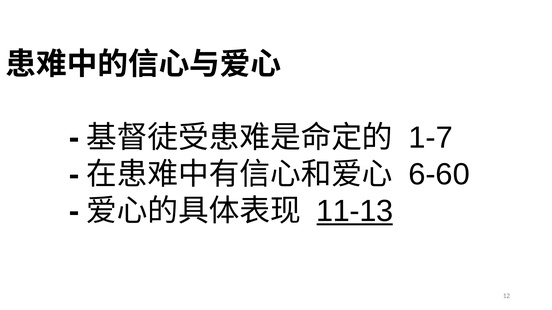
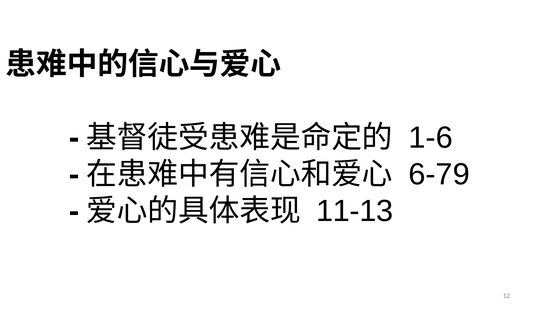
1-7: 1-7 -> 1-6
6-60: 6-60 -> 6-79
11-13 underline: present -> none
